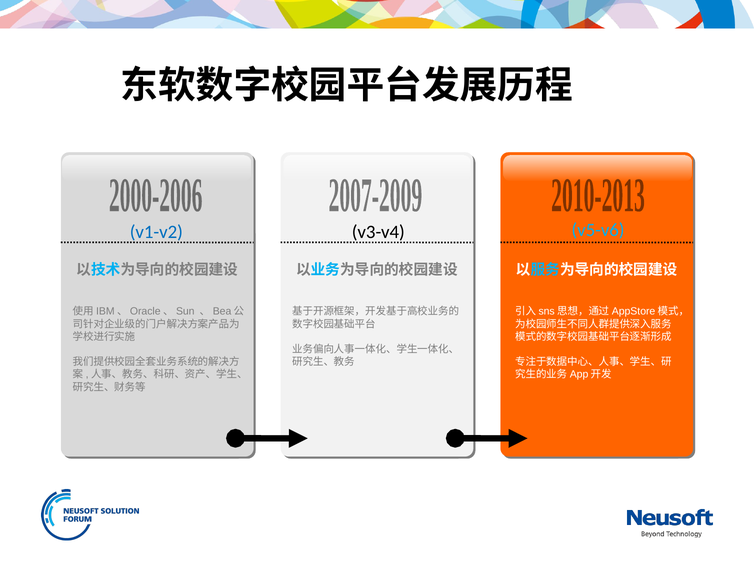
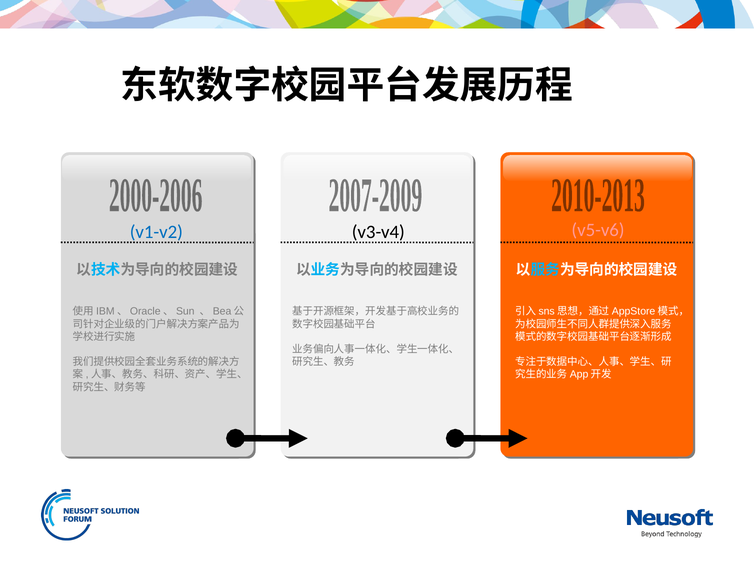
v5-v6 colour: light blue -> pink
